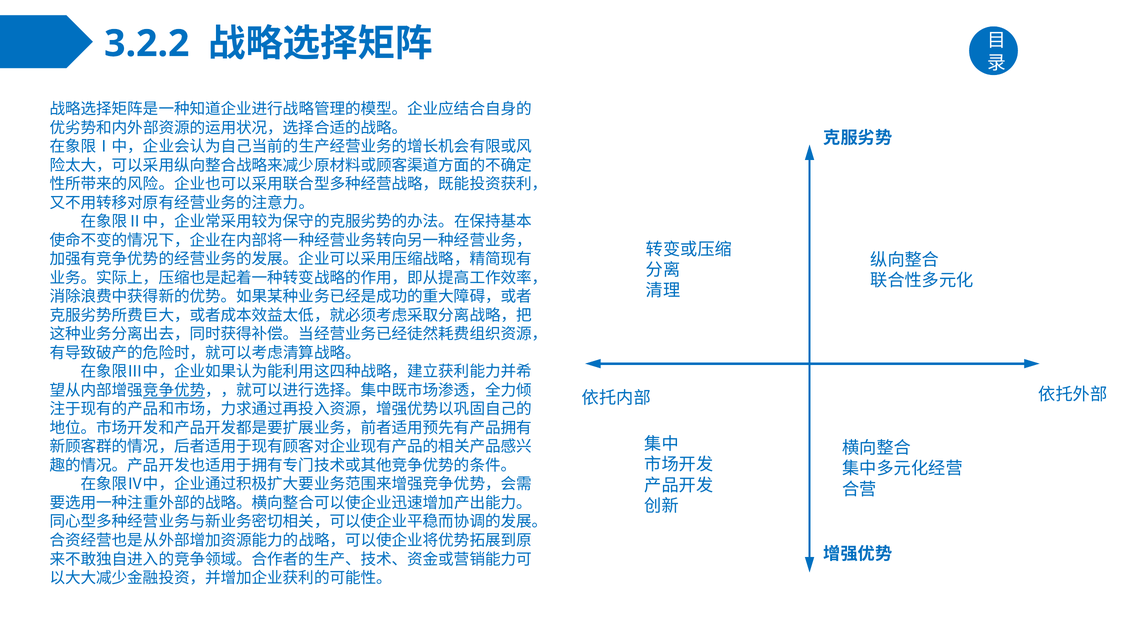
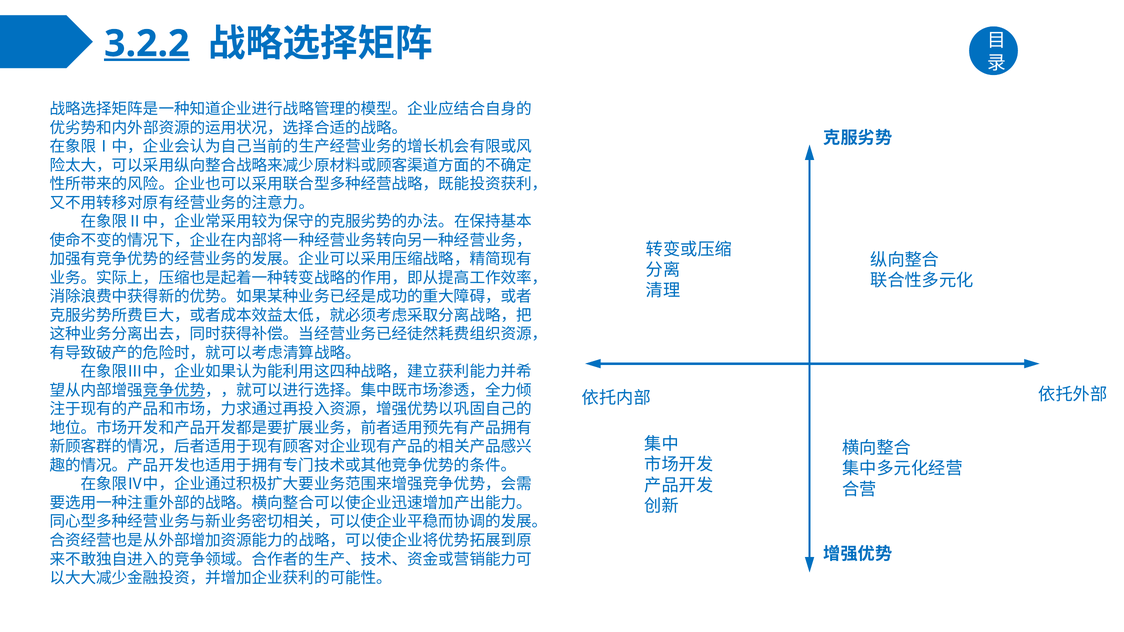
3.2.2 underline: none -> present
